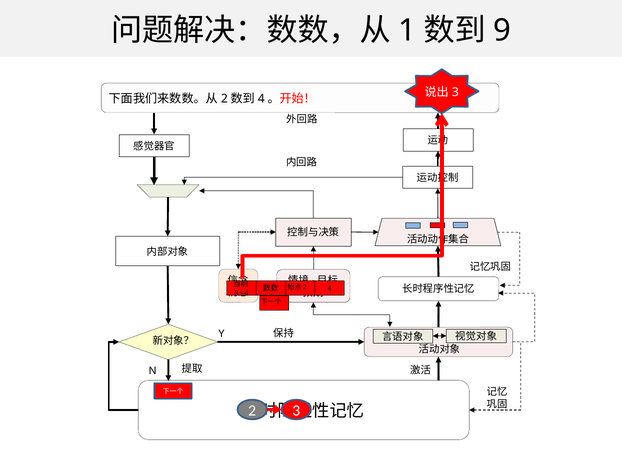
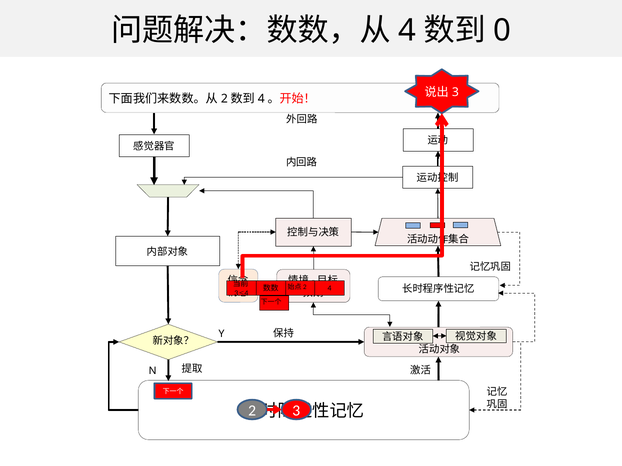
1 at (407, 31): 1 -> 4
9: 9 -> 0
